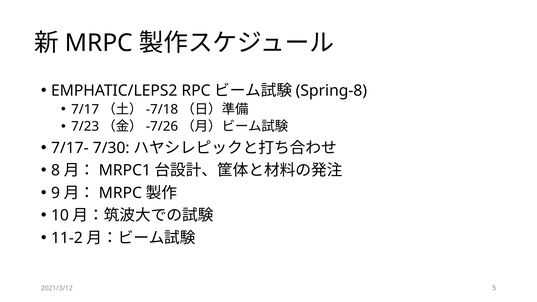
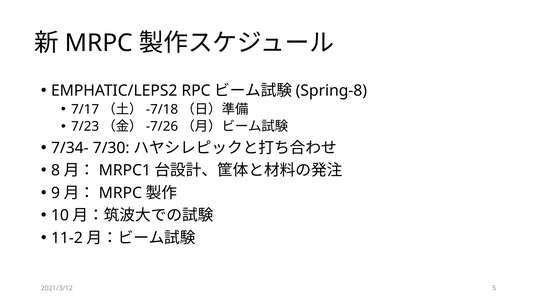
7/17-: 7/17- -> 7/34-
